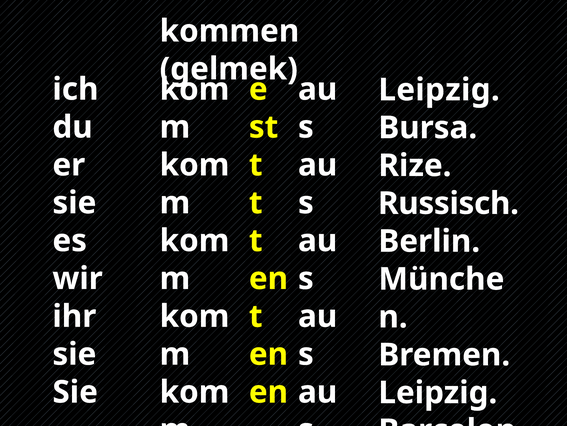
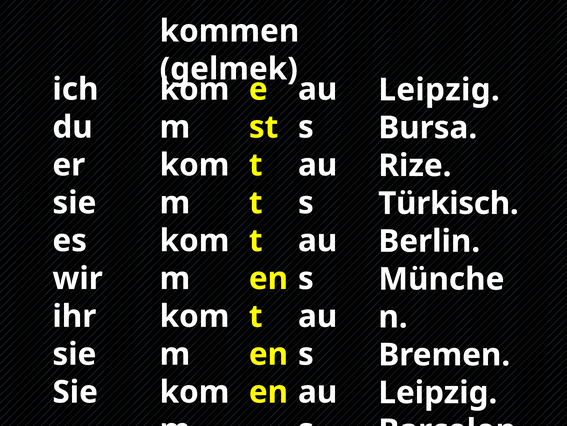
Russisch: Russisch -> Türkisch
